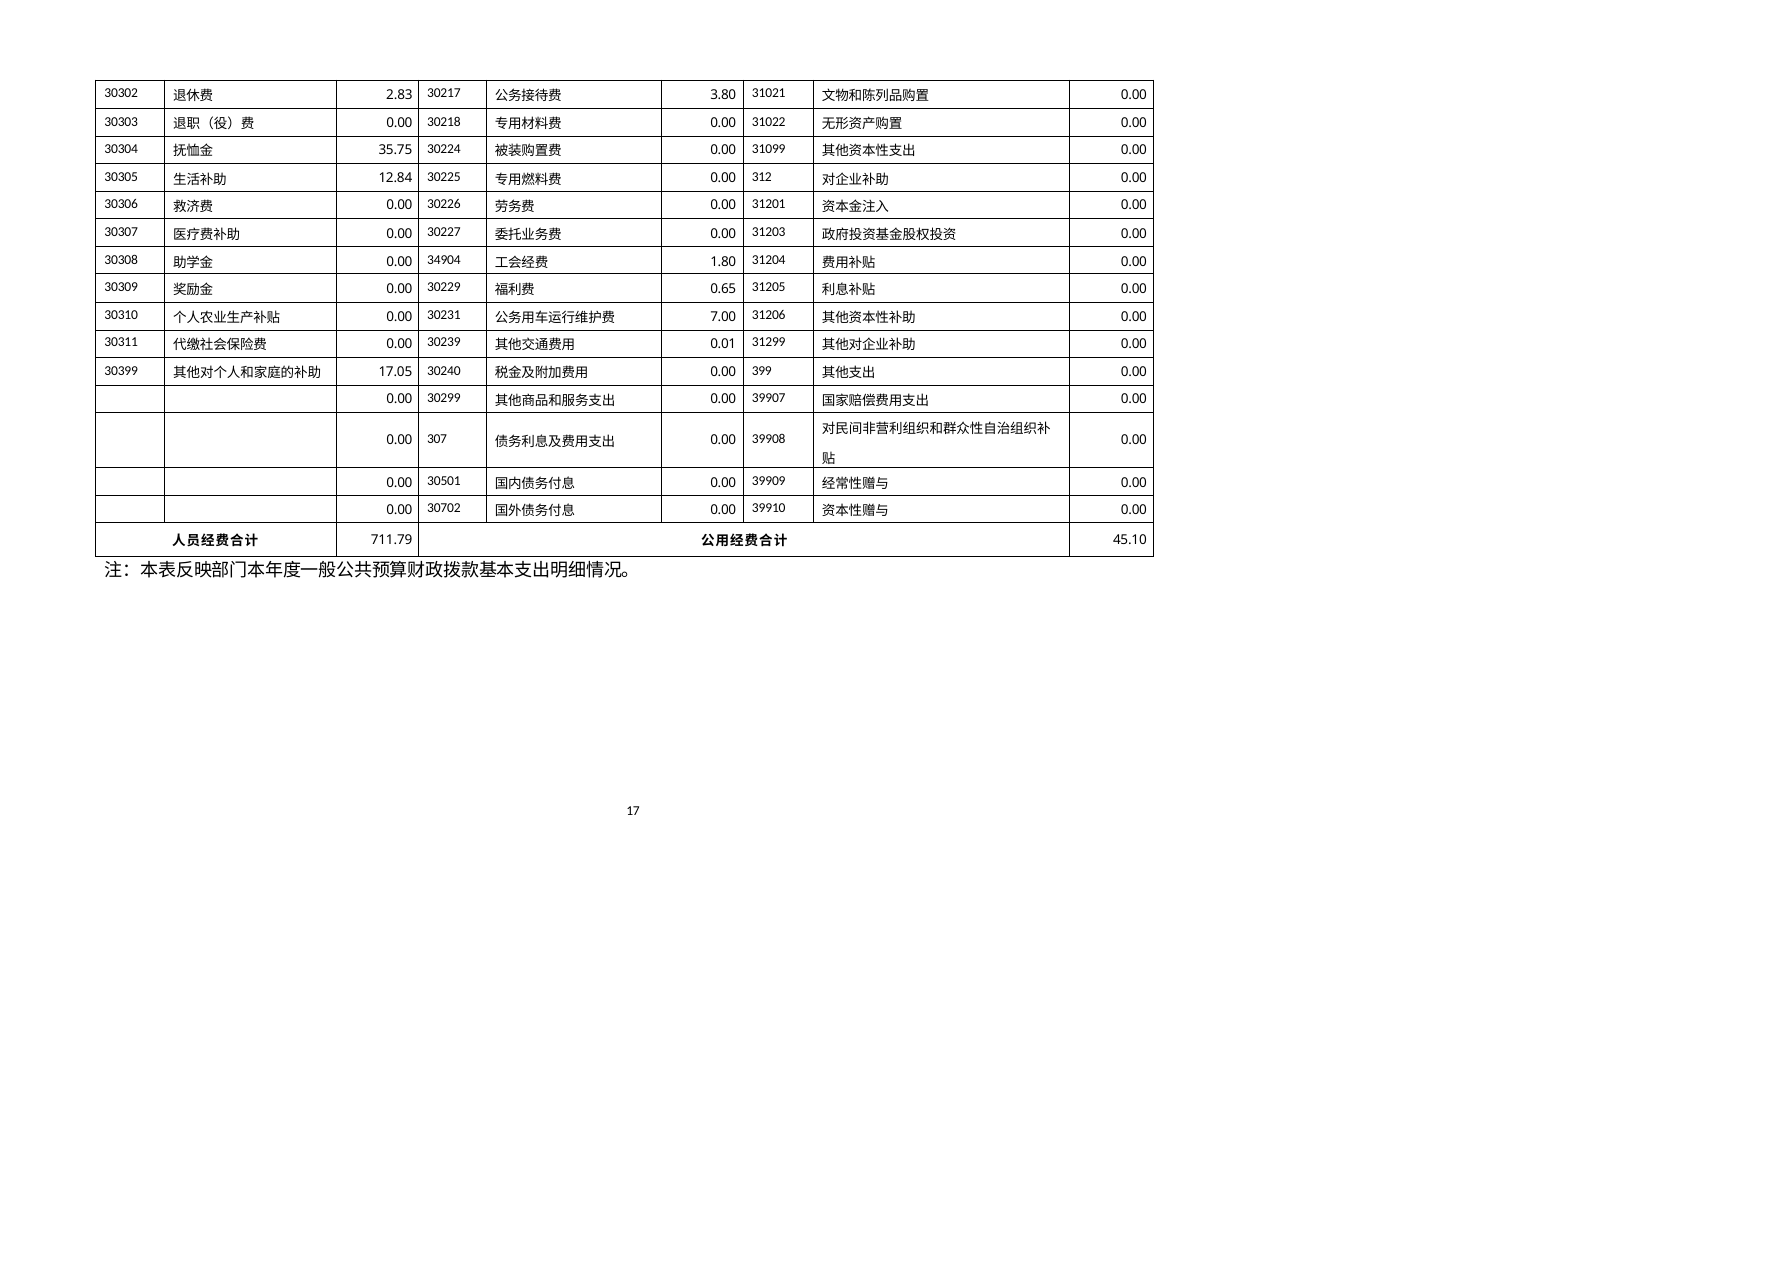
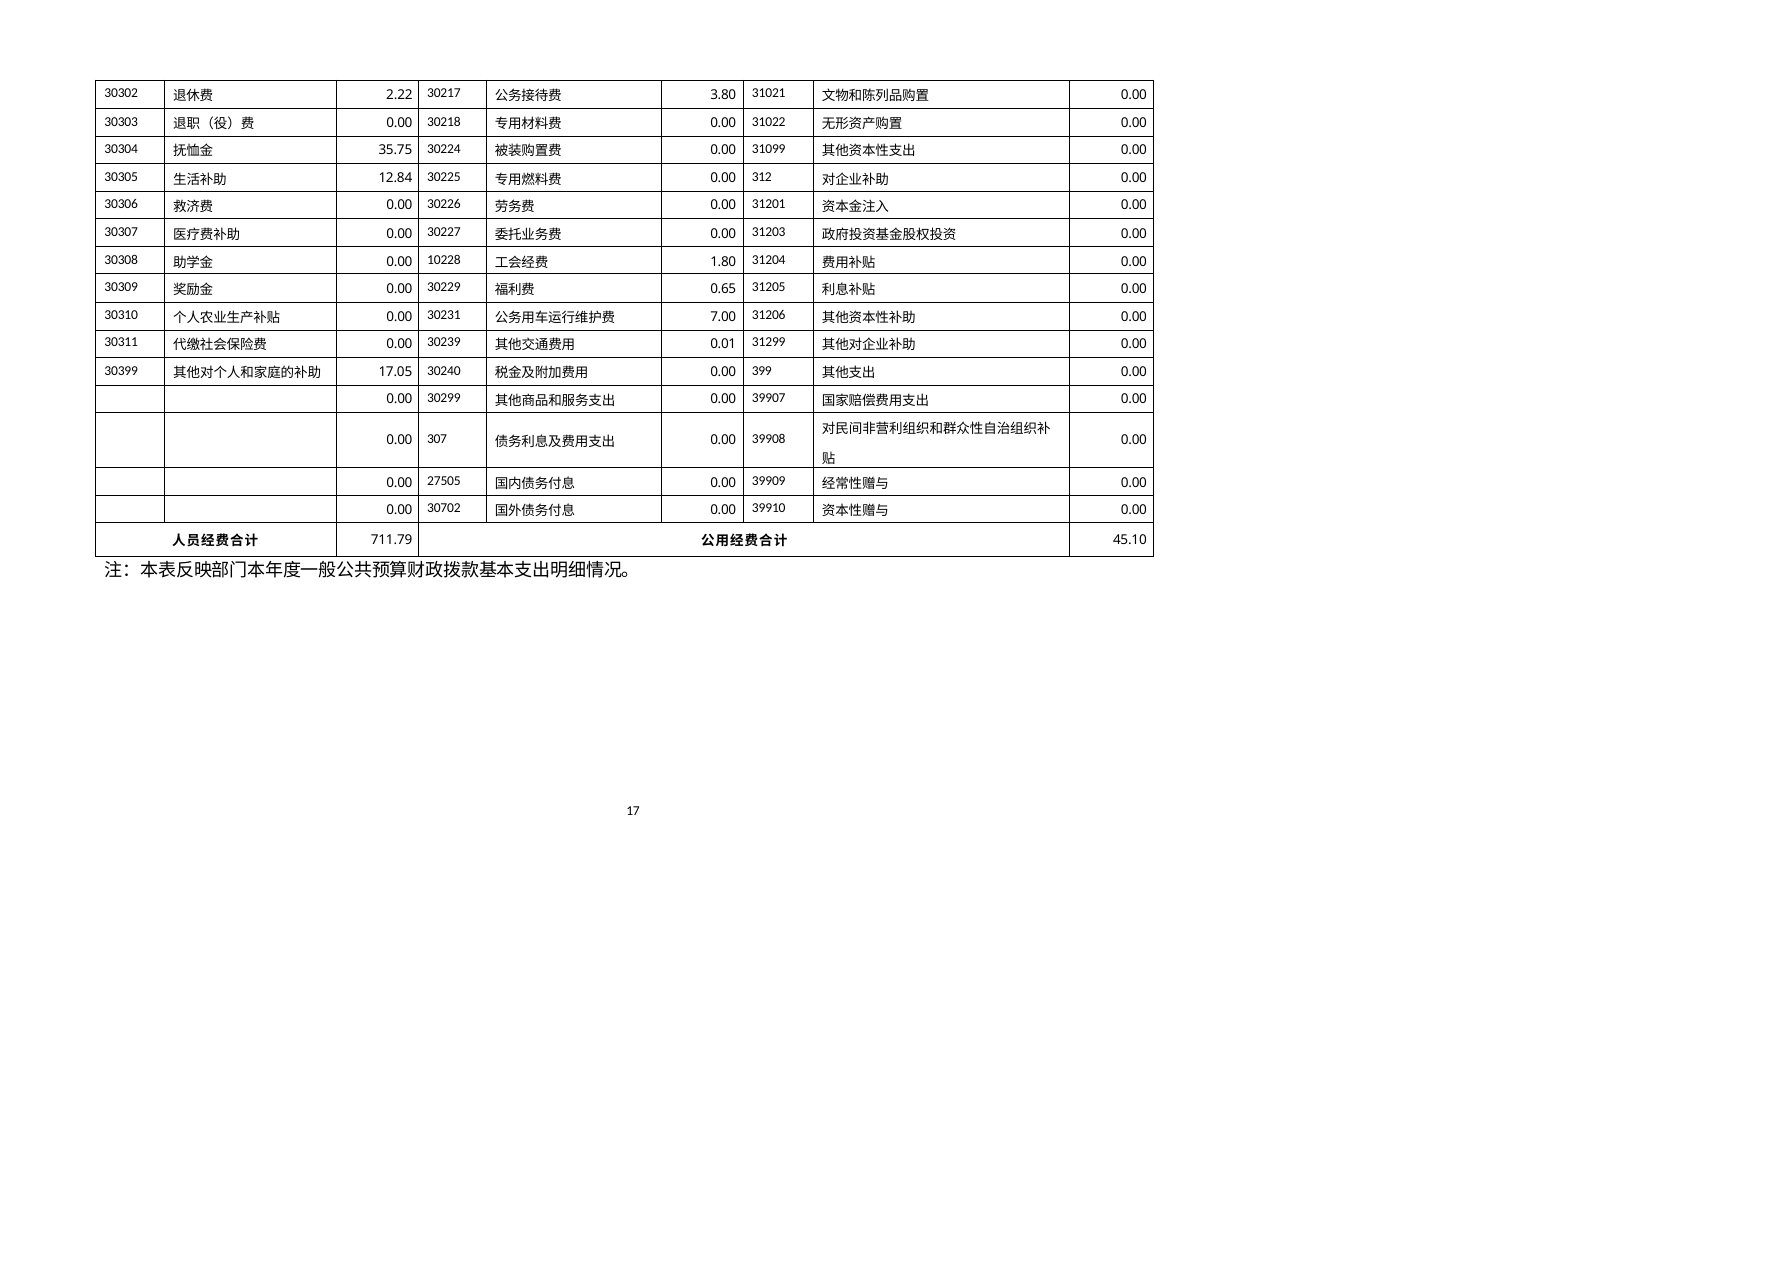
2.83: 2.83 -> 2.22
34904: 34904 -> 10228
30501: 30501 -> 27505
